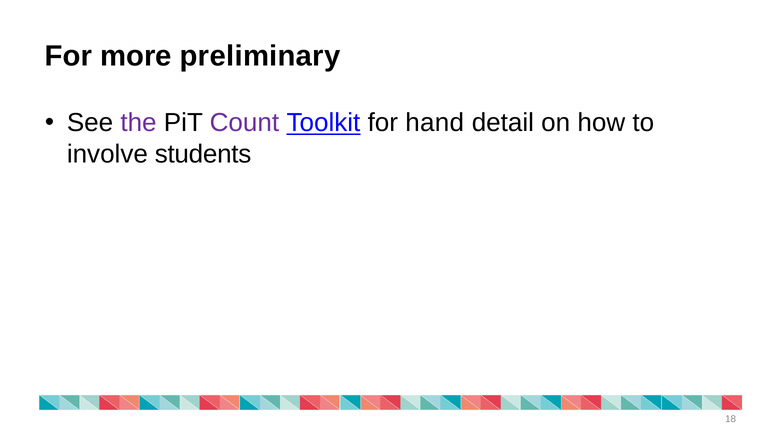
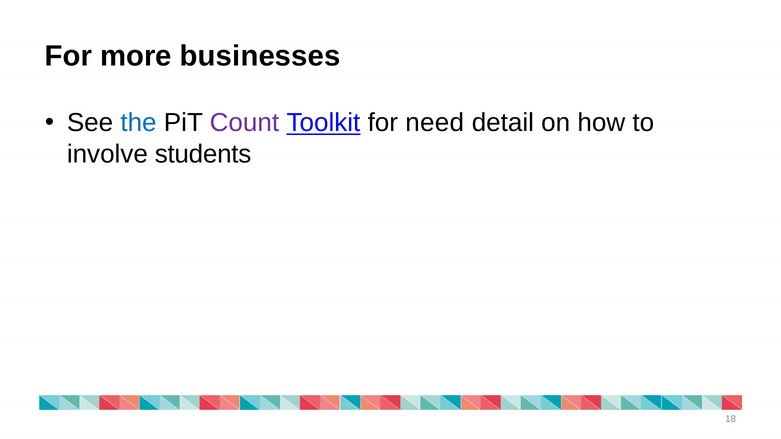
preliminary: preliminary -> businesses
the colour: purple -> blue
hand: hand -> need
